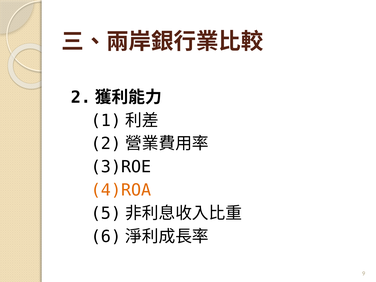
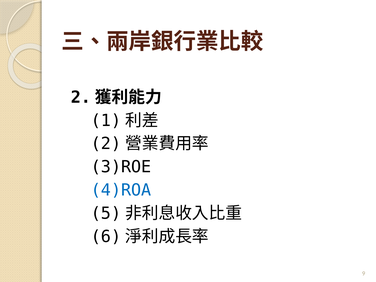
4)ROA colour: orange -> blue
